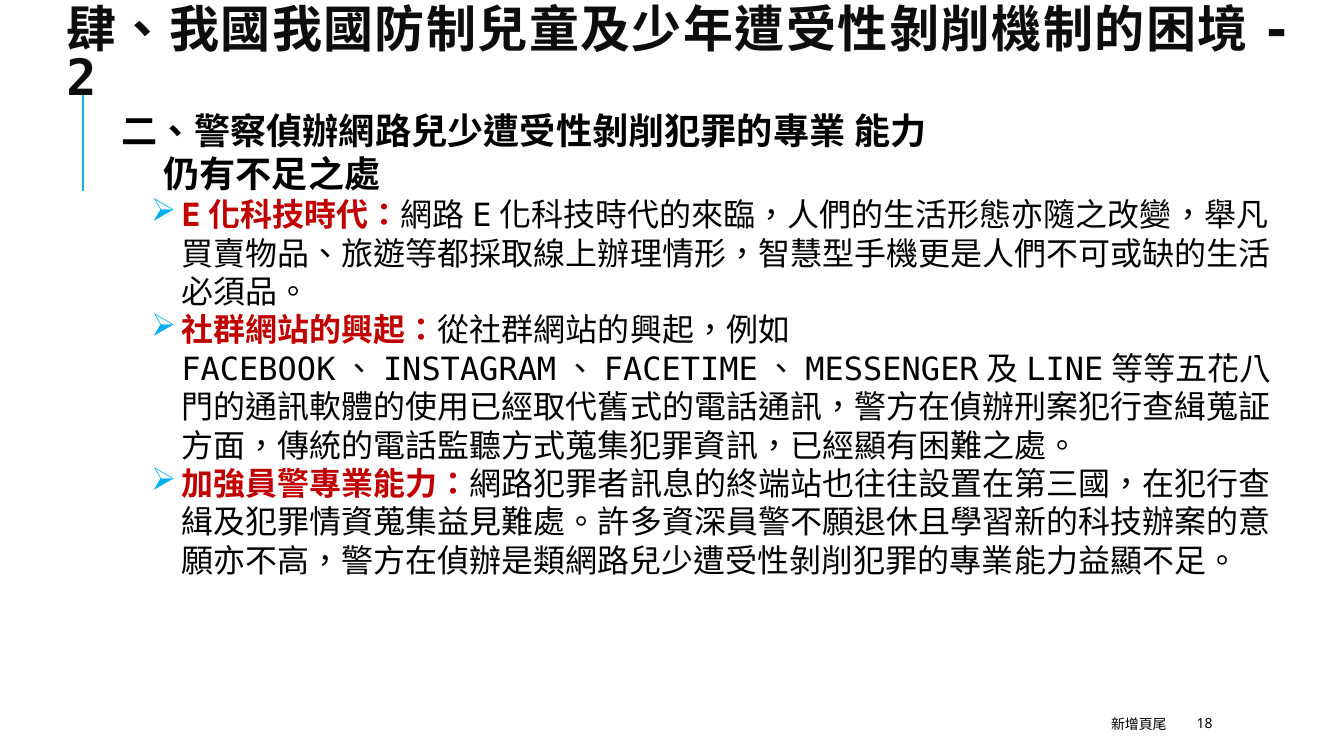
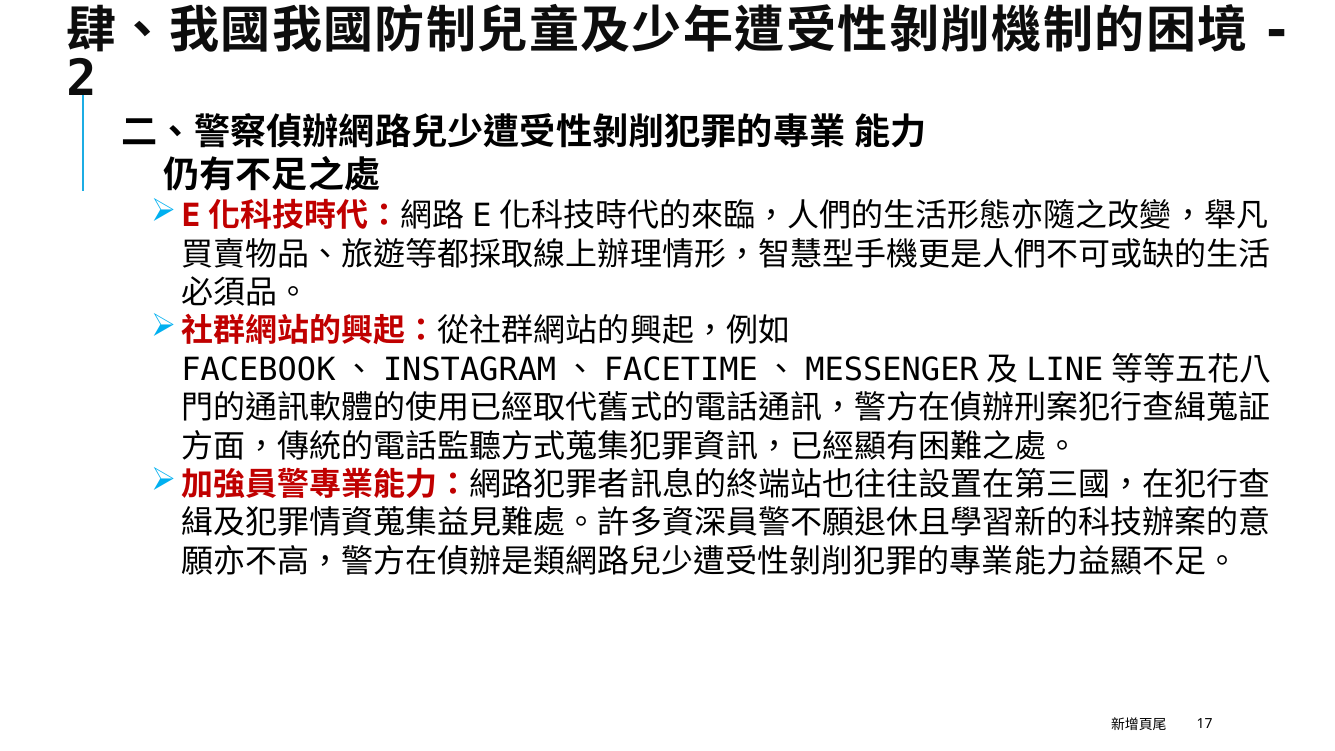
18: 18 -> 17
